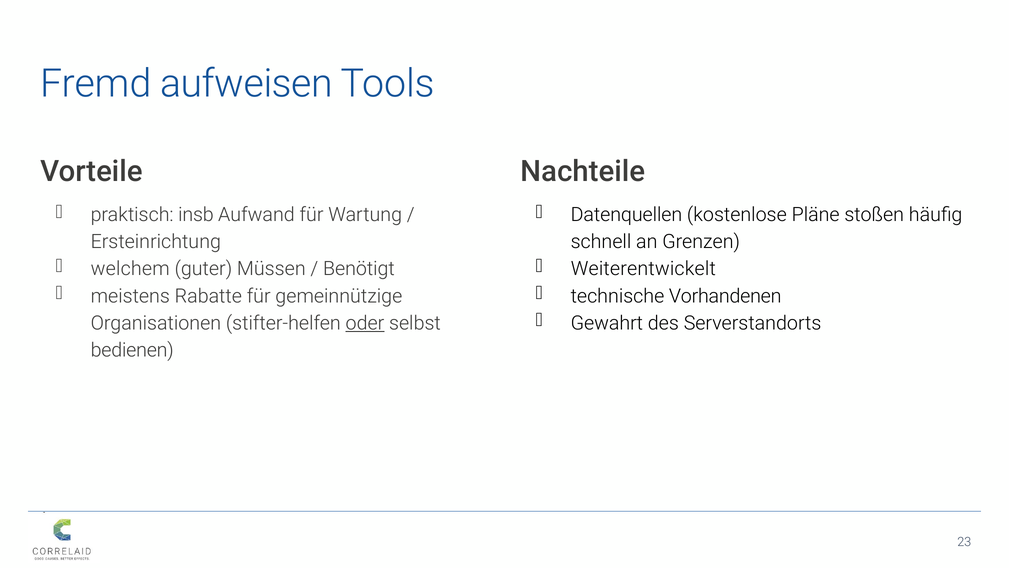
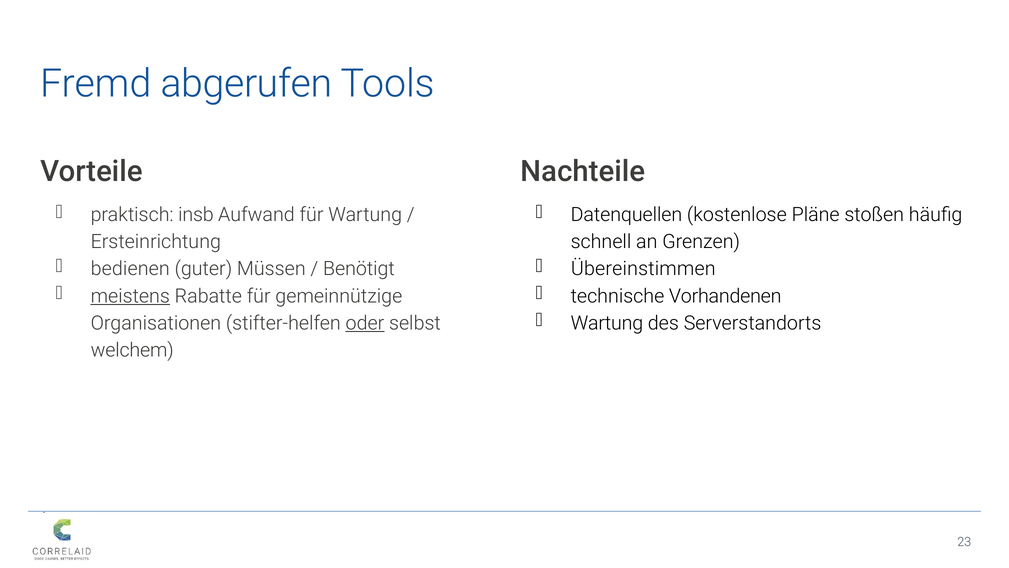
aufweisen: aufweisen -> abgerufen
welchem: welchem -> bedienen
Weiterentwickelt: Weiterentwickelt -> Übereinstimmen
meistens underline: none -> present
Gewahrt at (607, 323): Gewahrt -> Wartung
bedienen: bedienen -> welchem
